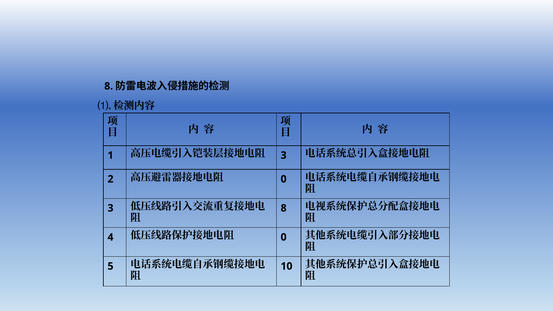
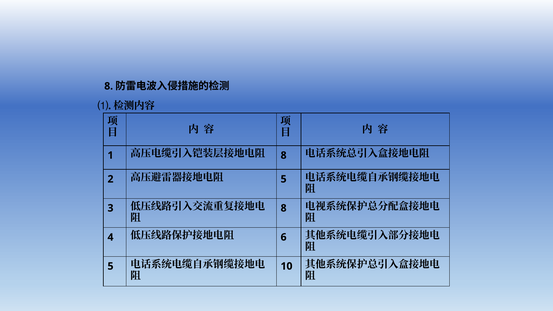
3 at (284, 155): 3 -> 8
0 at (284, 179): 0 -> 5
0 at (284, 237): 0 -> 6
